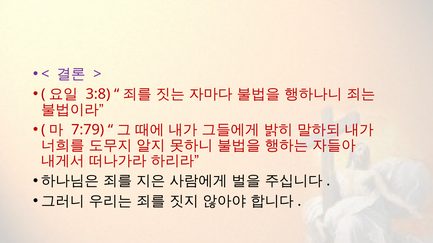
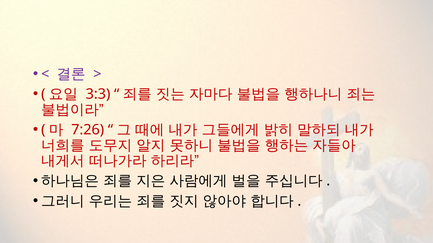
3:8: 3:8 -> 3:3
7:79: 7:79 -> 7:26
